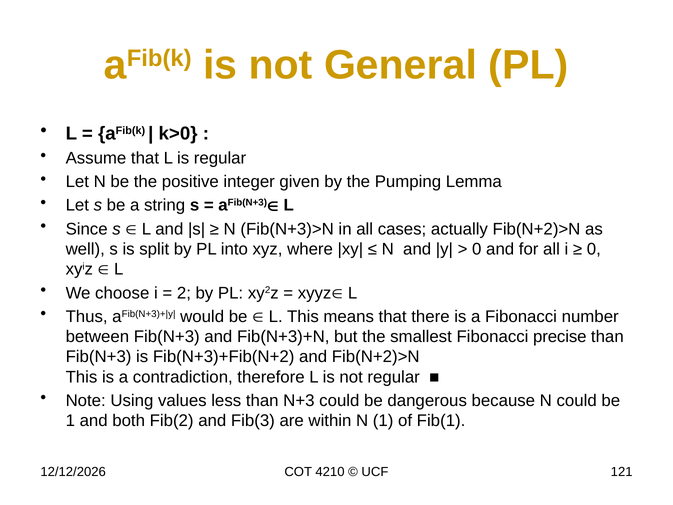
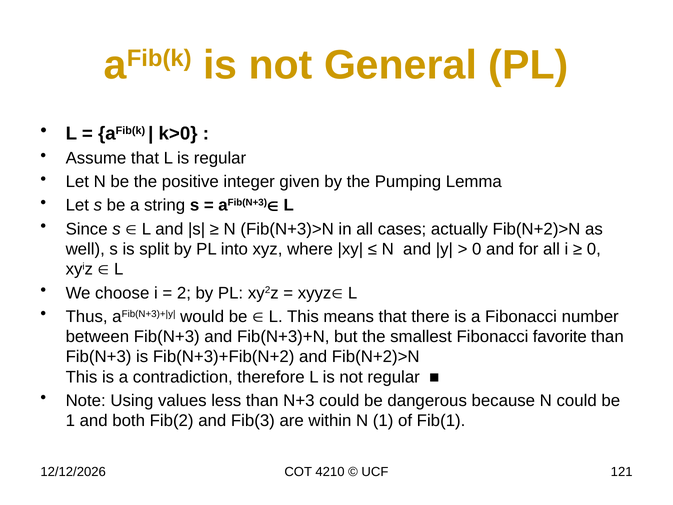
precise: precise -> favorite
